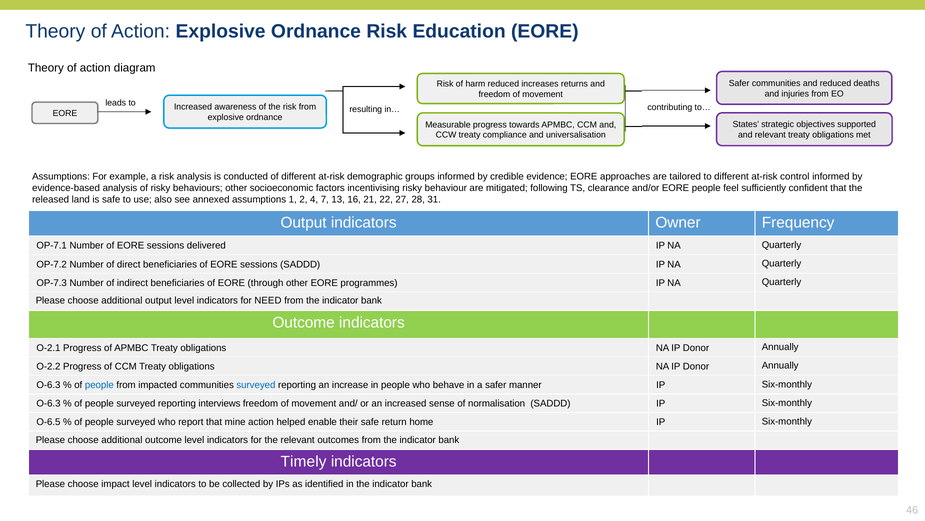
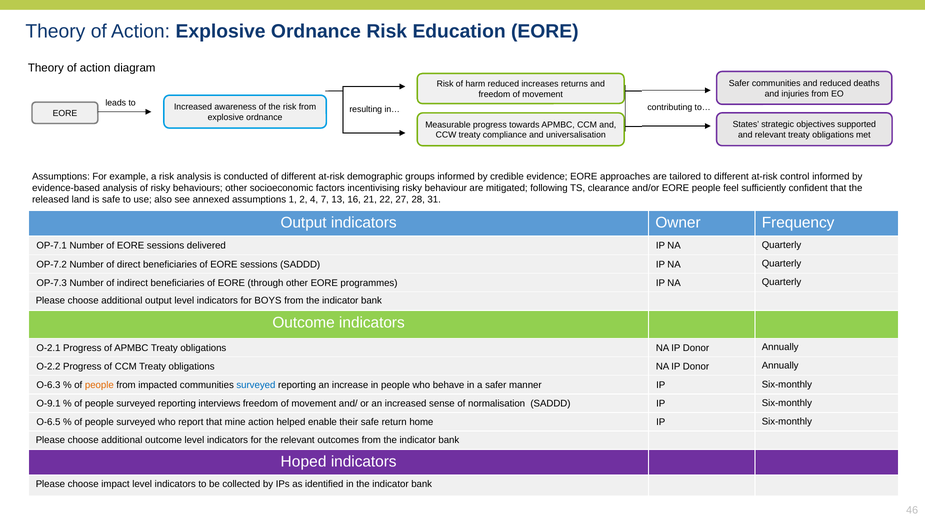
NEED: NEED -> BOYS
people at (99, 385) colour: blue -> orange
O-6.3 at (48, 403): O-6.3 -> O-9.1
Timely: Timely -> Hoped
